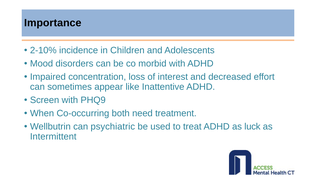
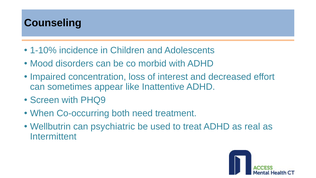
Importance: Importance -> Counseling
2-10%: 2-10% -> 1-10%
luck: luck -> real
